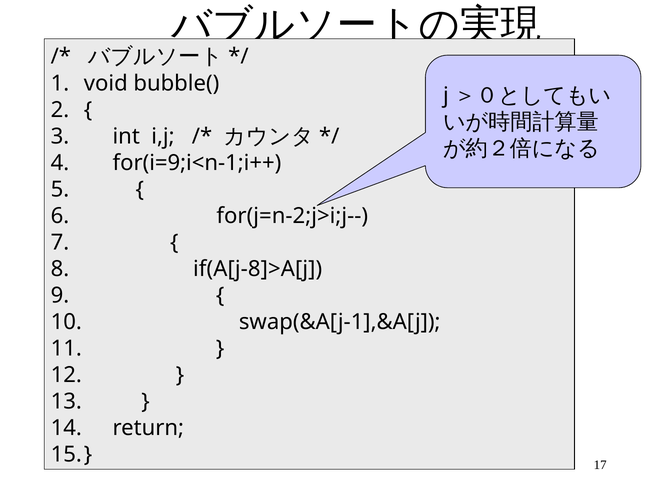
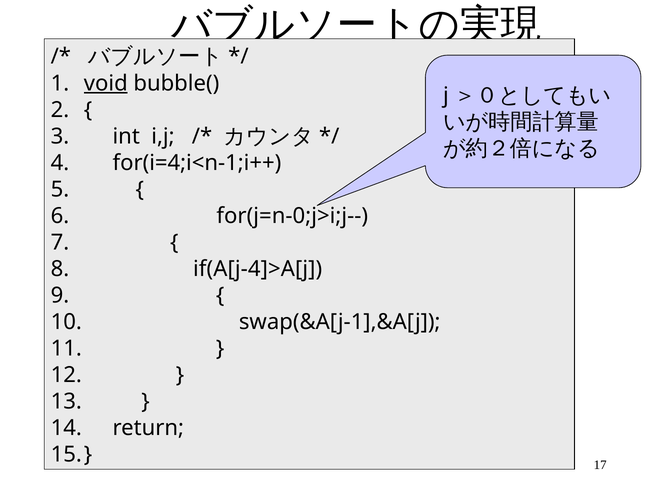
void underline: none -> present
for(i=9;i<n-1;i++: for(i=9;i<n-1;i++ -> for(i=4;i<n-1;i++
for(j=n-2;j>i;j--: for(j=n-2;j>i;j-- -> for(j=n-0;j>i;j--
if(A[j-8]>A[j: if(A[j-8]>A[j -> if(A[j-4]>A[j
